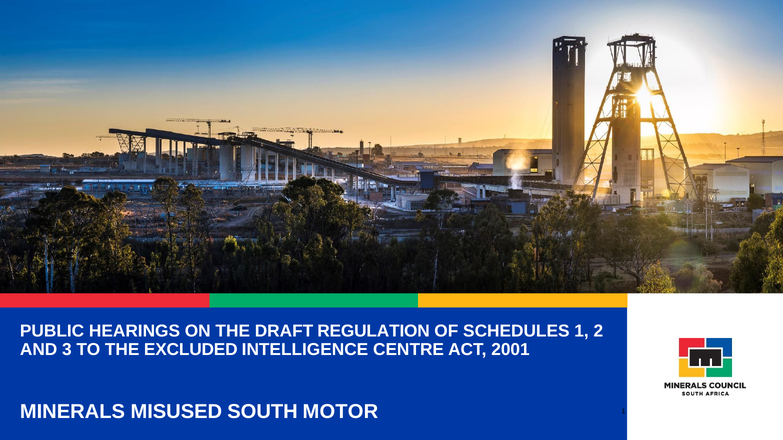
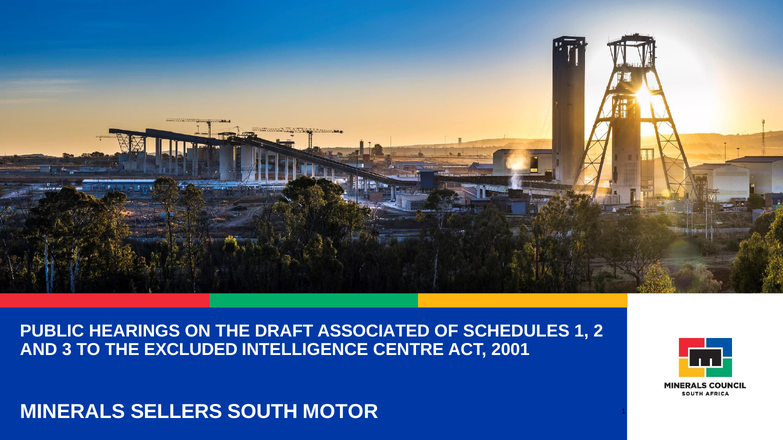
REGULATION: REGULATION -> ASSOCIATED
MISUSED: MISUSED -> SELLERS
